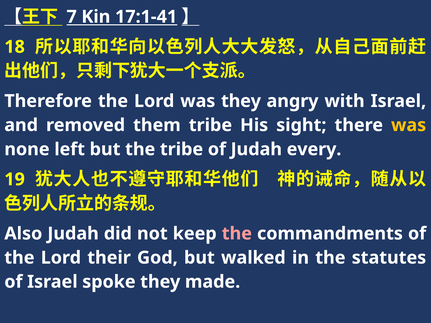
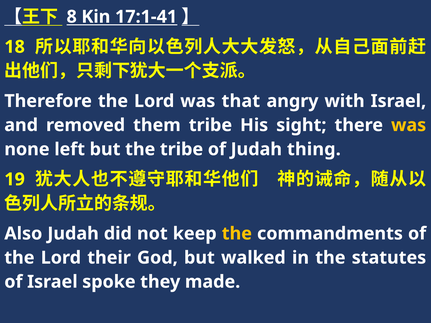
7: 7 -> 8
was they: they -> that
every: every -> thing
the at (237, 234) colour: pink -> yellow
